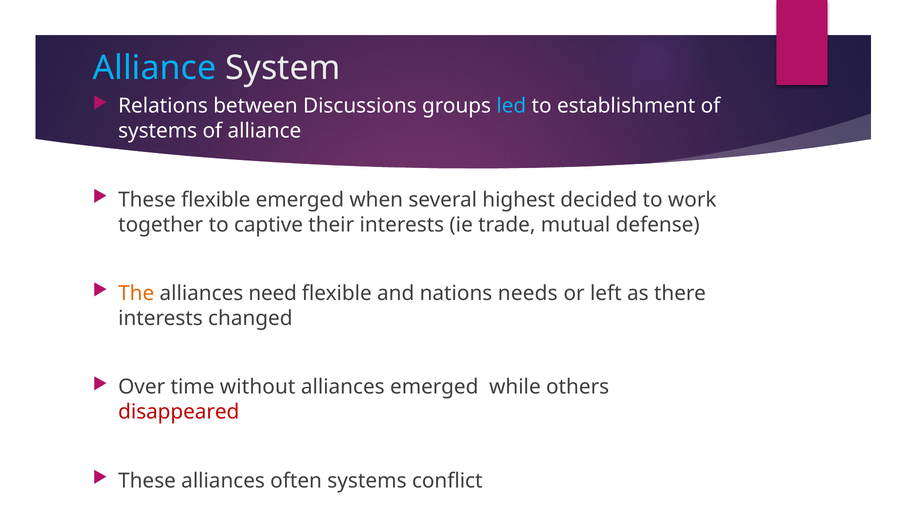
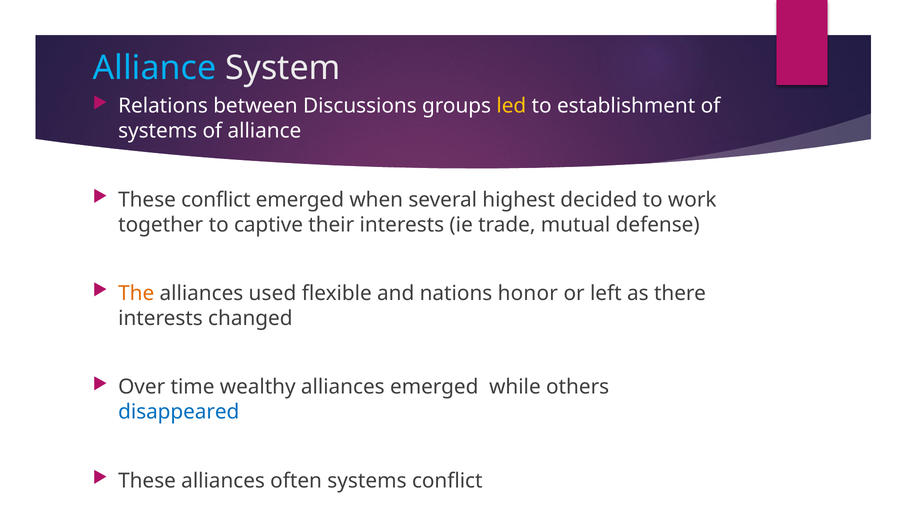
led colour: light blue -> yellow
These flexible: flexible -> conflict
need: need -> used
needs: needs -> honor
without: without -> wealthy
disappeared colour: red -> blue
